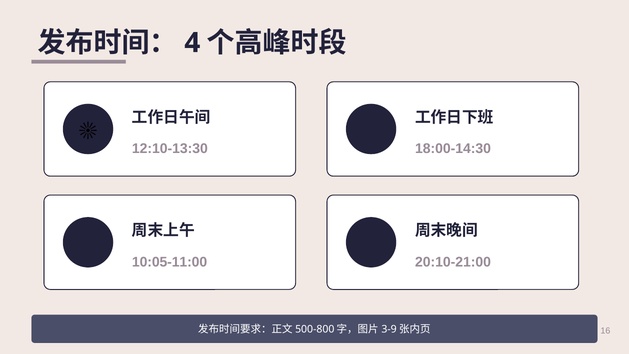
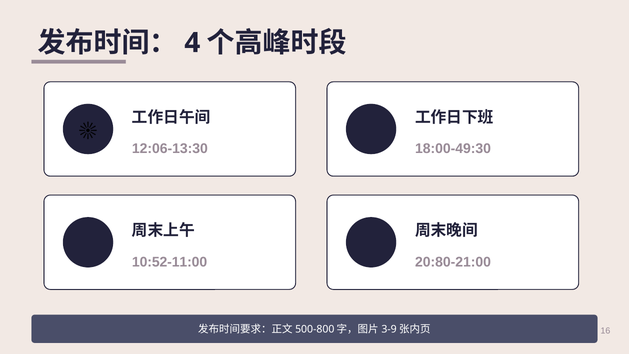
12:10-13:30: 12:10-13:30 -> 12:06-13:30
18:00-14:30: 18:00-14:30 -> 18:00-49:30
10:05-11:00: 10:05-11:00 -> 10:52-11:00
20:10-21:00: 20:10-21:00 -> 20:80-21:00
